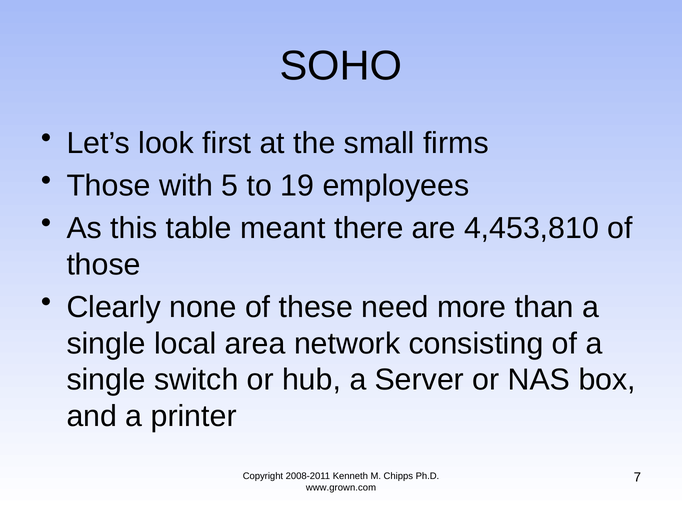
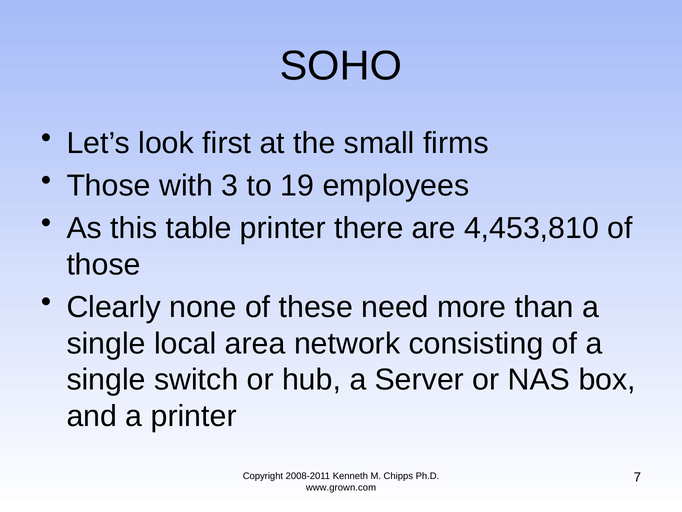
5: 5 -> 3
table meant: meant -> printer
